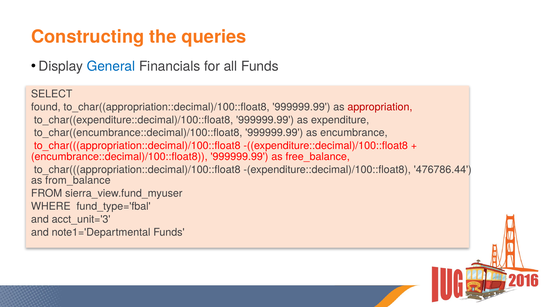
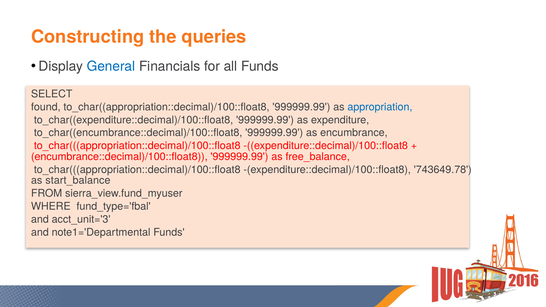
appropriation colour: red -> blue
476786.44: 476786.44 -> 743649.78
from_balance: from_balance -> start_balance
